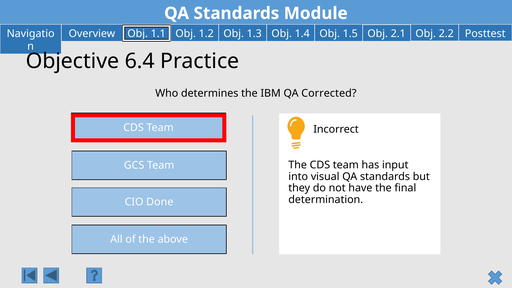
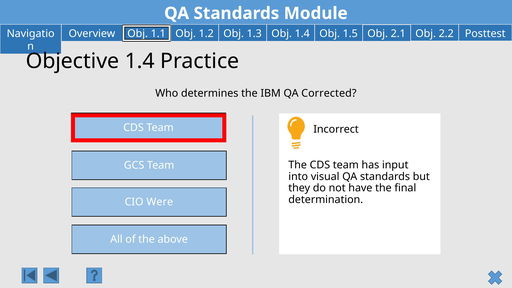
Objective 6.4: 6.4 -> 1.4
Done: Done -> Were
